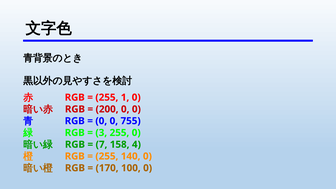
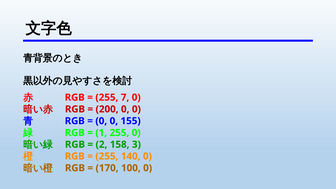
1: 1 -> 7
755: 755 -> 155
3: 3 -> 1
7: 7 -> 2
4: 4 -> 3
